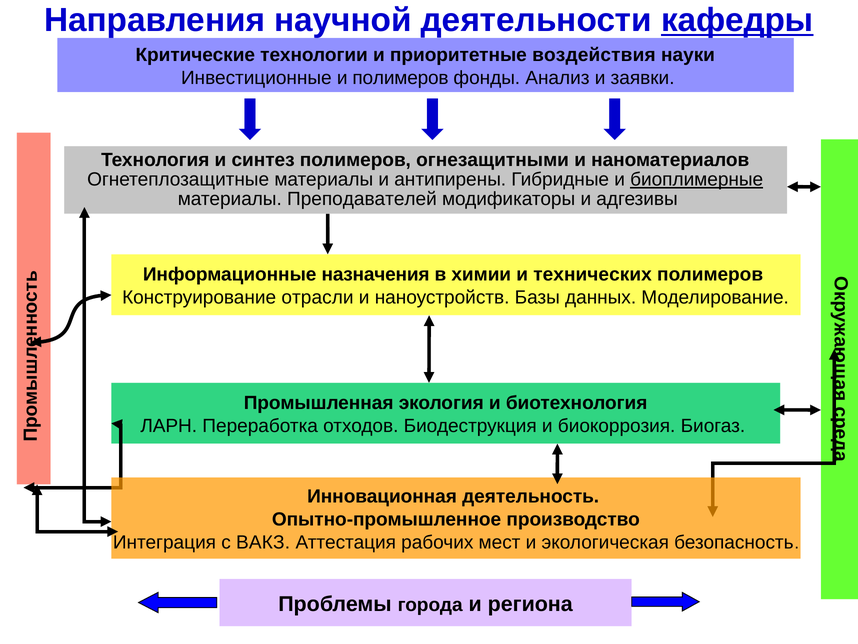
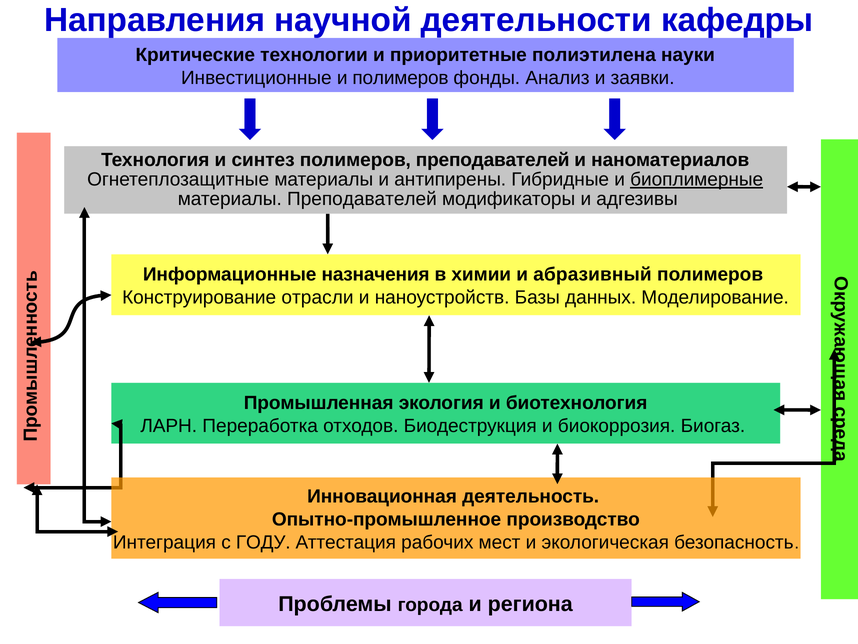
кафедры underline: present -> none
воздействия: воздействия -> полиэтилена
полимеров огнезащитными: огнезащитными -> преподавателей
технических: технических -> абразивный
ВАКЗ: ВАКЗ -> ГОДУ
